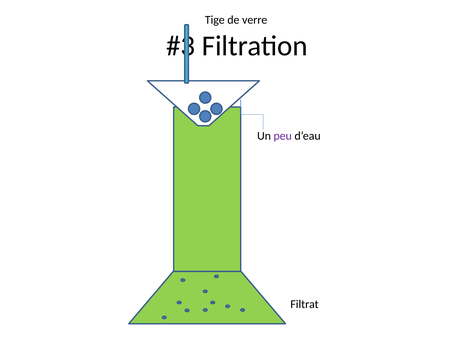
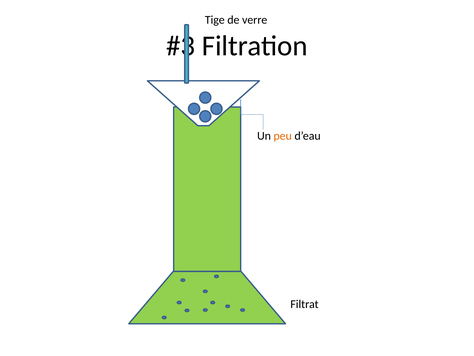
peu colour: purple -> orange
